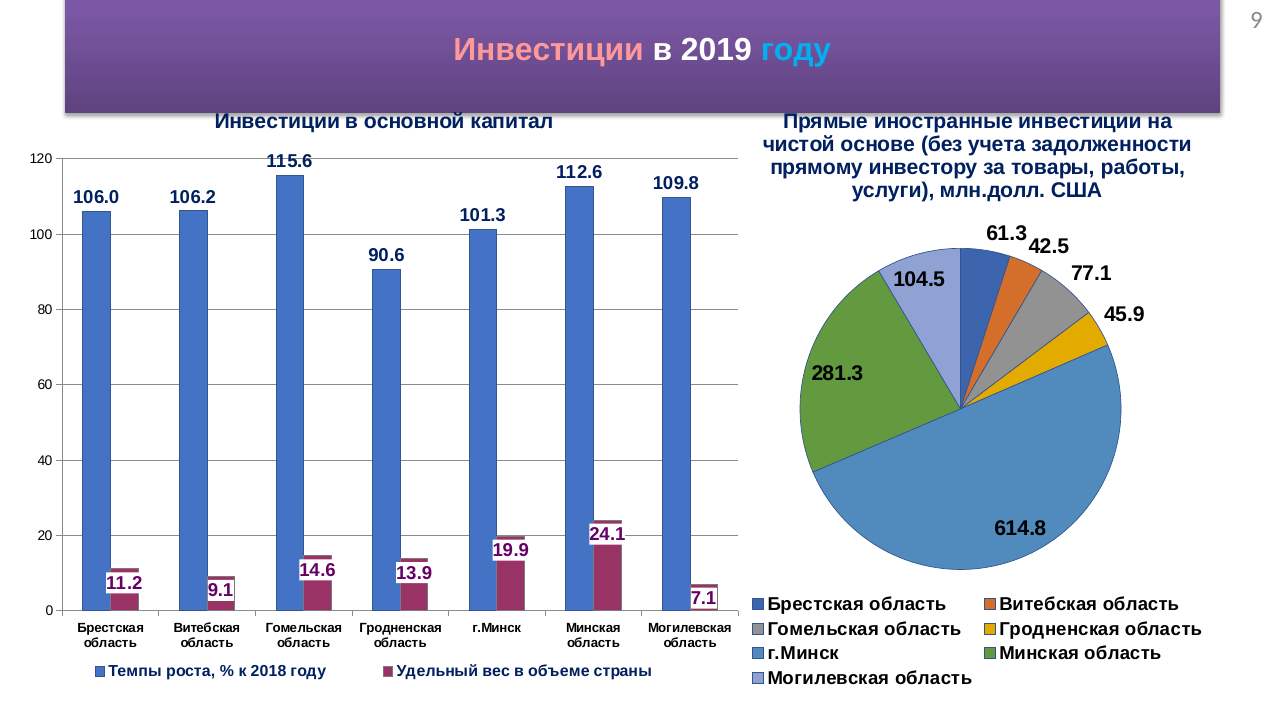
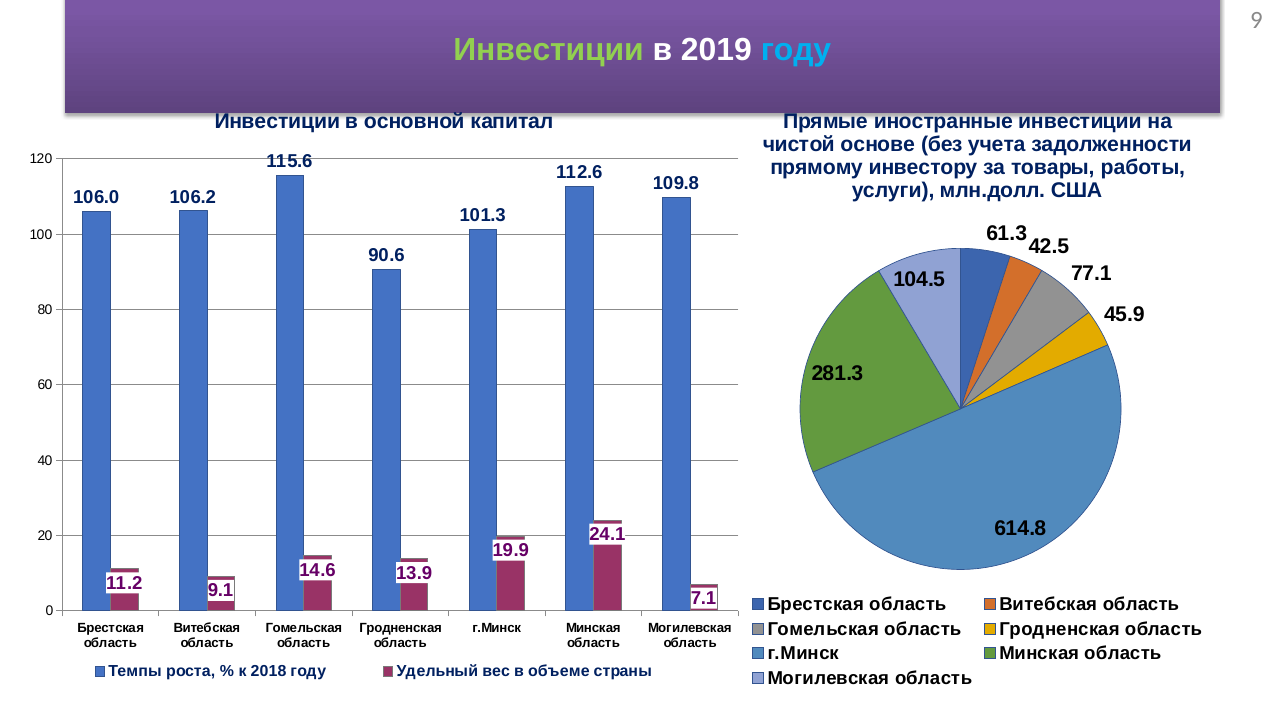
Инвестиции at (549, 50) colour: pink -> light green
